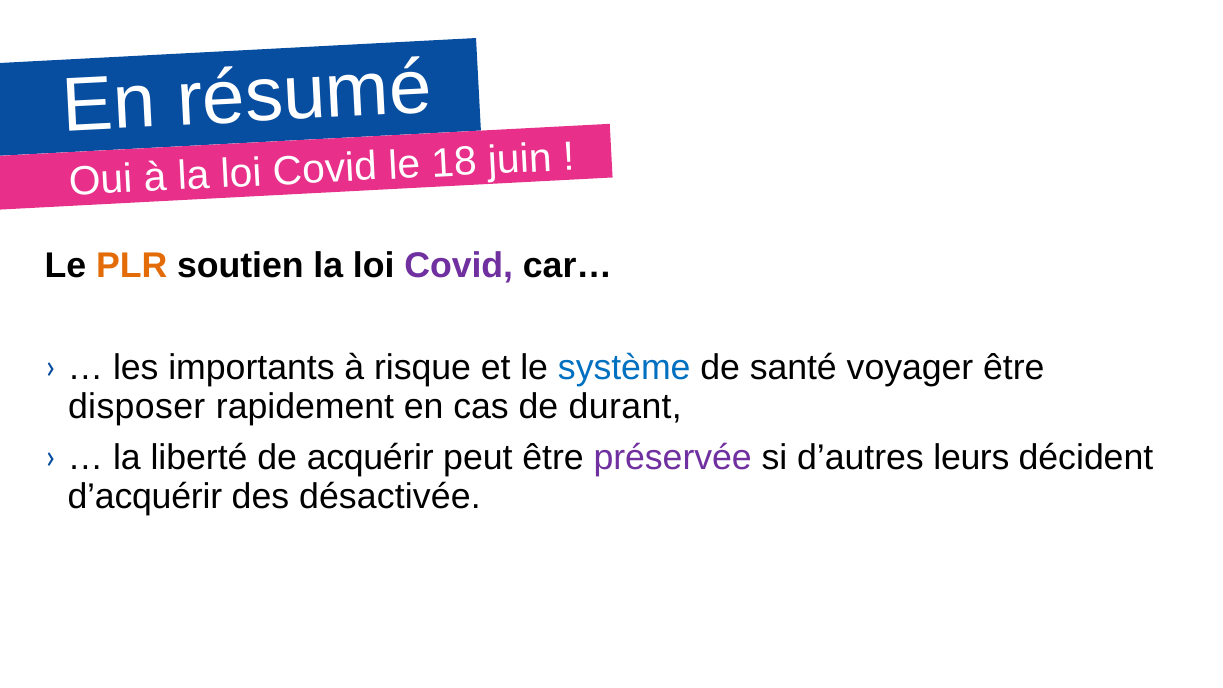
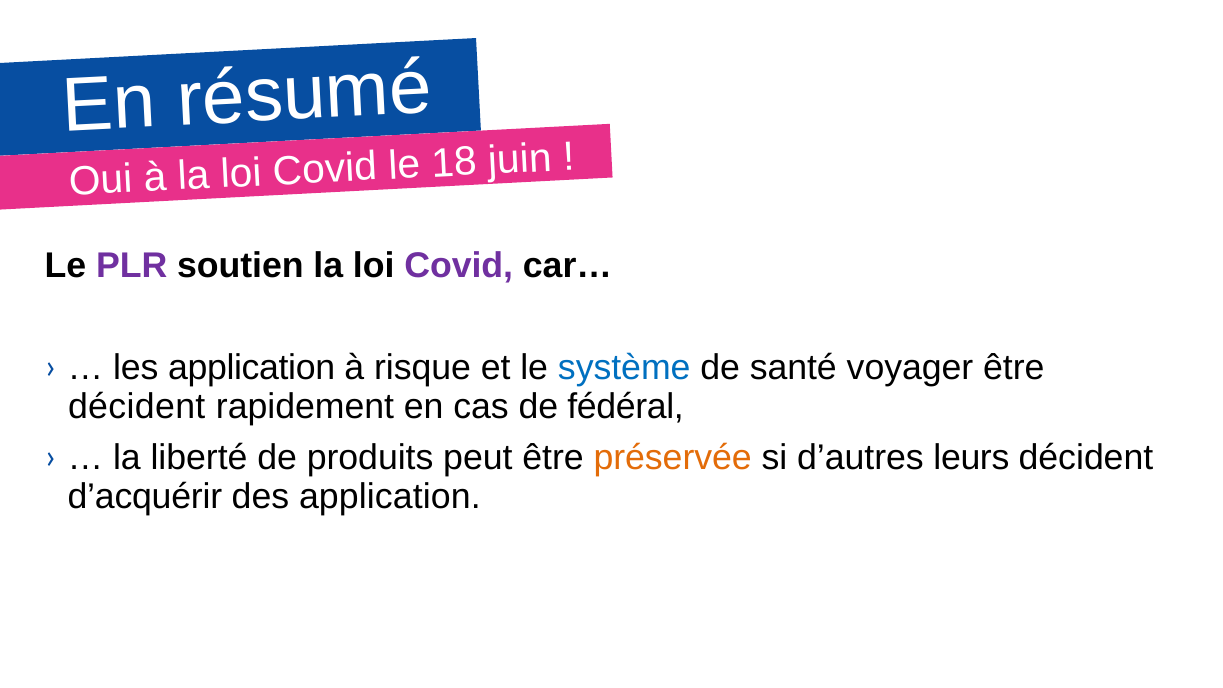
PLR colour: orange -> purple
les importants: importants -> application
disposer at (137, 407): disposer -> décident
durant: durant -> fédéral
acquérir: acquérir -> produits
préservée colour: purple -> orange
des désactivée: désactivée -> application
